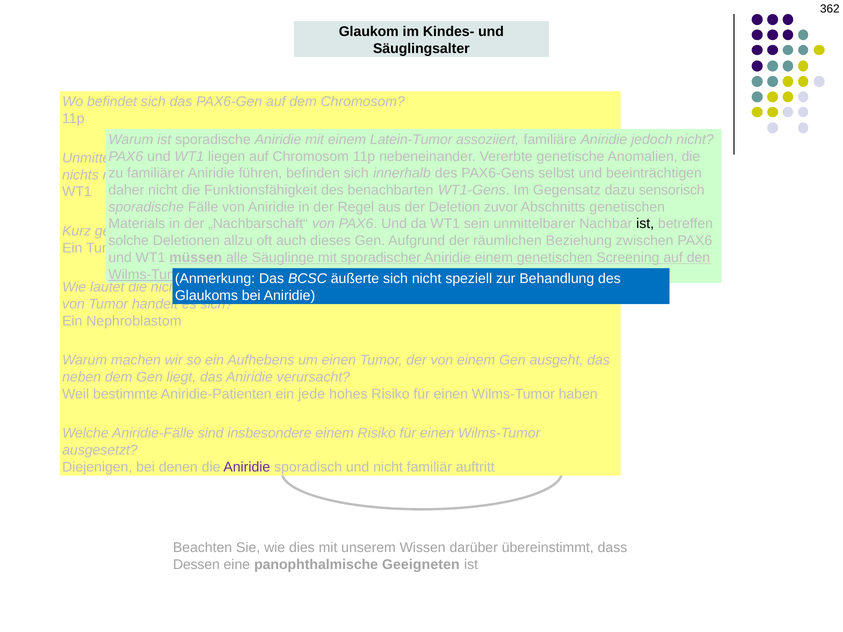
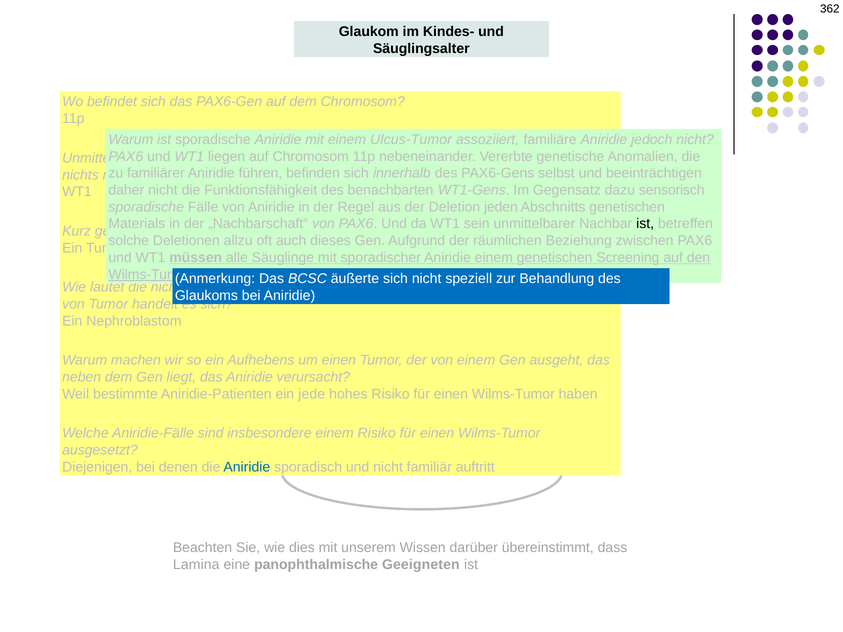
Latein-Tumor: Latein-Tumor -> Ulcus-Tumor
zuvor: zuvor -> jeden
Aniridie at (247, 467) colour: purple -> blue
Dessen: Dessen -> Lamina
